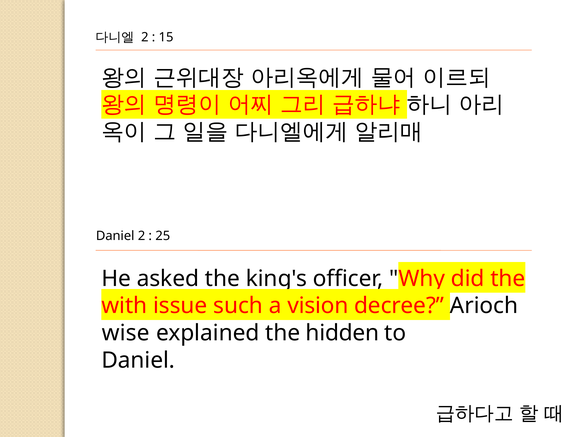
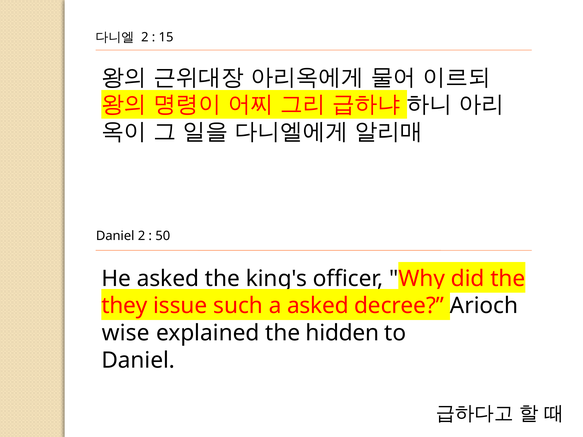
25: 25 -> 50
with: with -> they
a vision: vision -> asked
